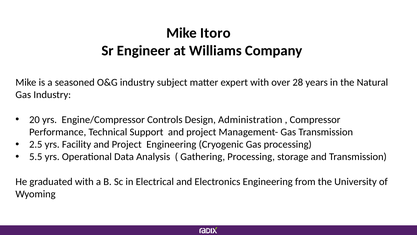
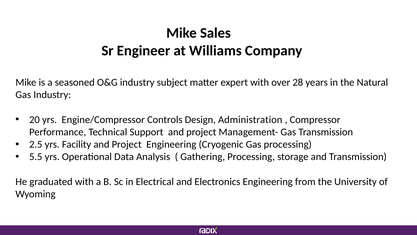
Itoro: Itoro -> Sales
